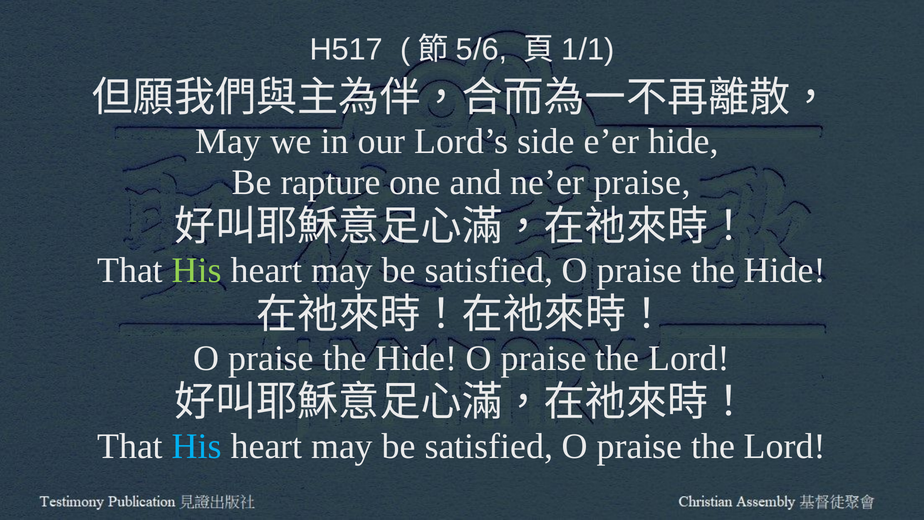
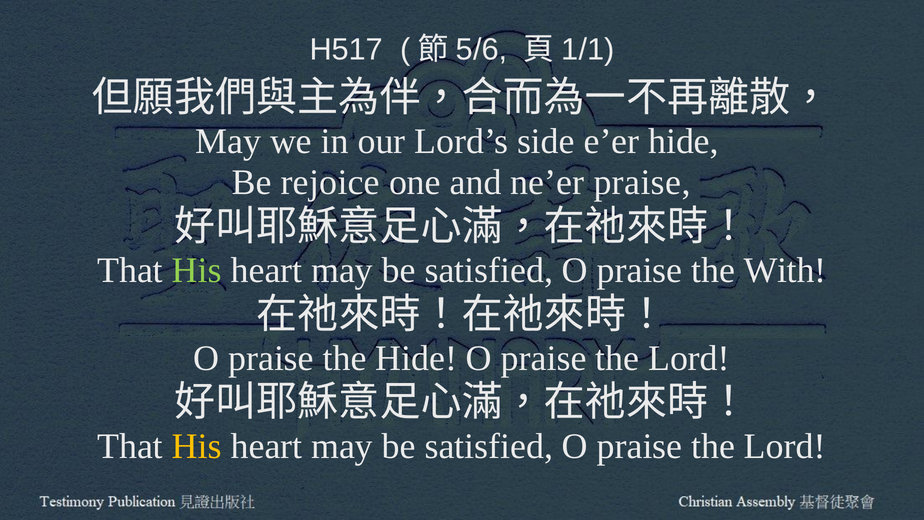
rapture: rapture -> rejoice
Hide at (785, 270): Hide -> With
His at (197, 446) colour: light blue -> yellow
